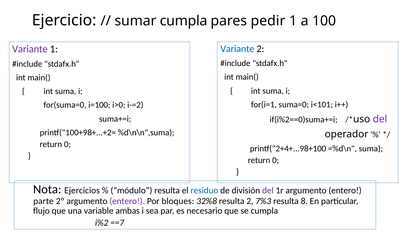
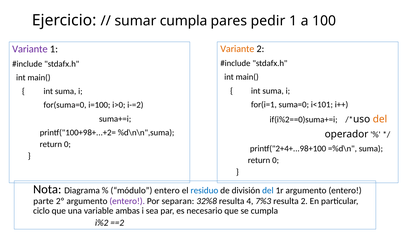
Variante at (237, 49) colour: blue -> orange
del at (380, 119) colour: purple -> orange
Ejercicios: Ejercicios -> Diagrama
módulo resulta: resulta -> entero
del at (268, 191) colour: purple -> blue
bloques: bloques -> separan
resulta 2: 2 -> 4
resulta 8: 8 -> 2
flujo: flujo -> ciclo
==7: ==7 -> ==2
